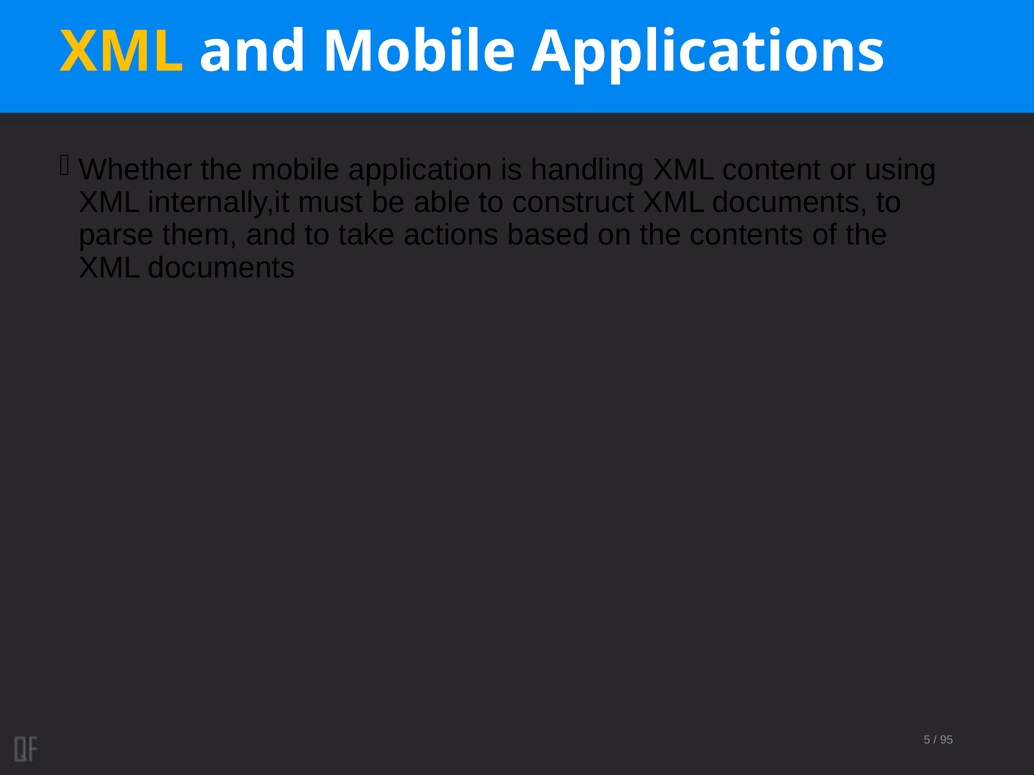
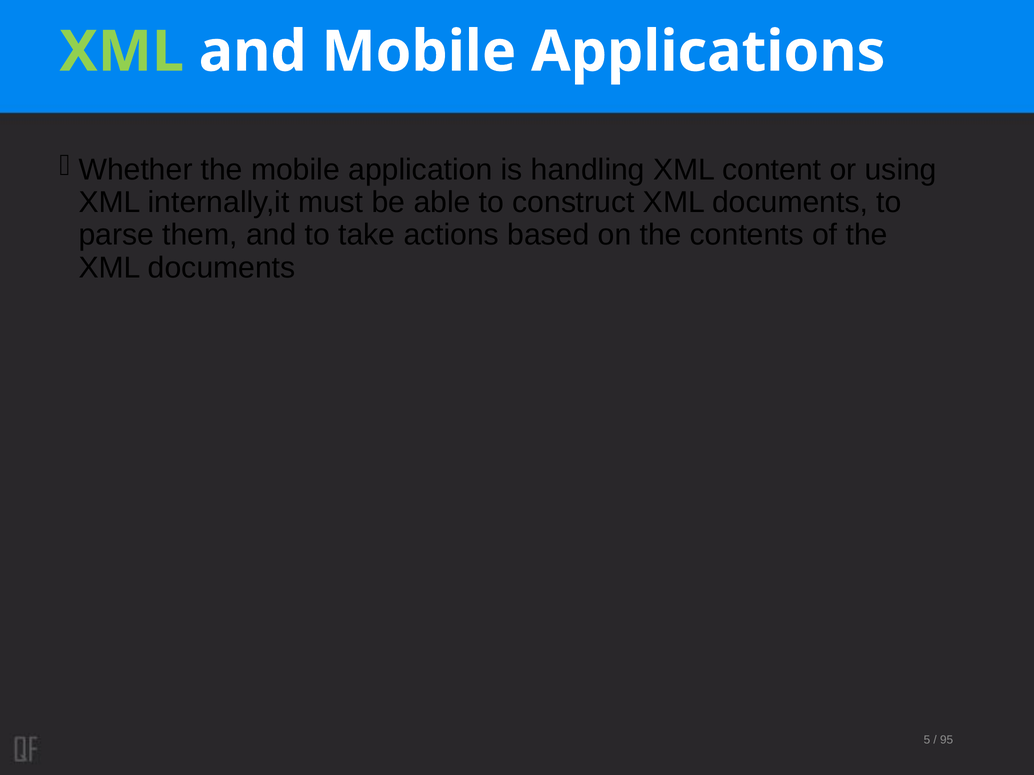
XML at (122, 52) colour: yellow -> light green
